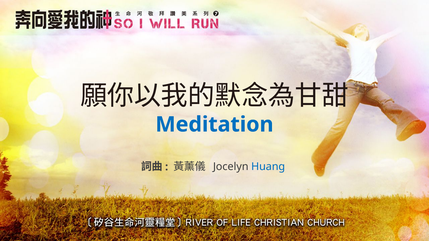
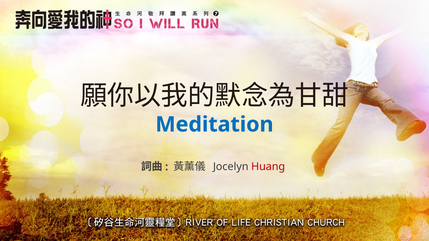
Huang colour: blue -> red
